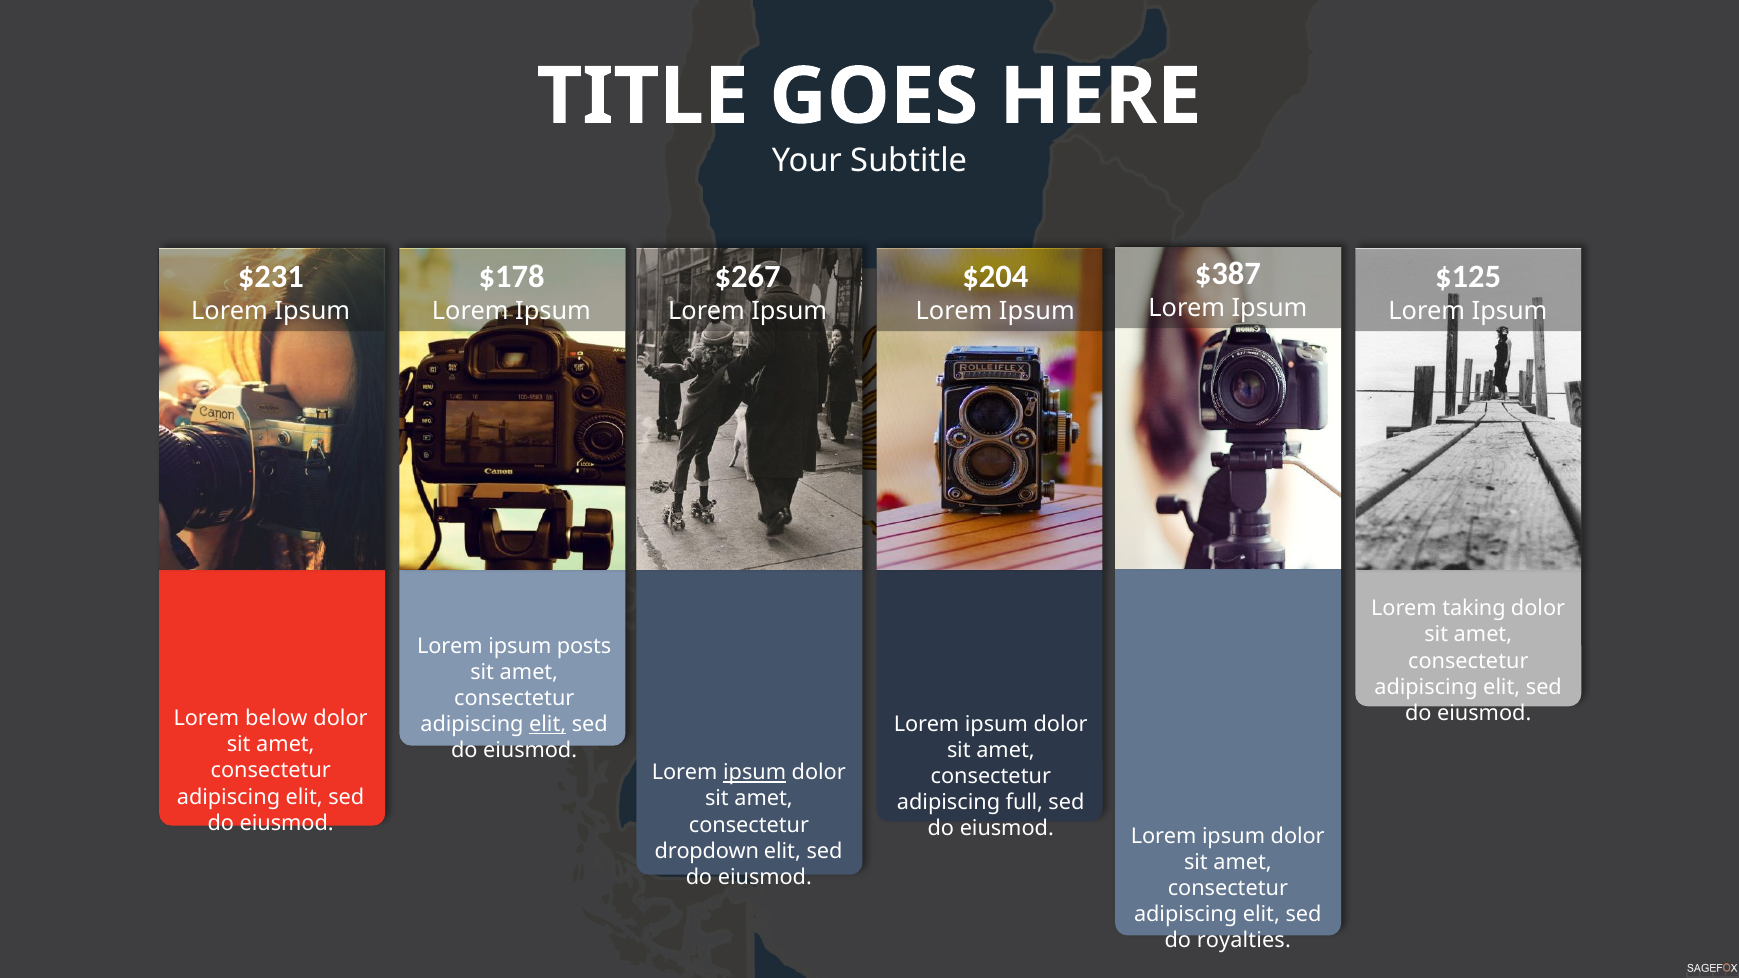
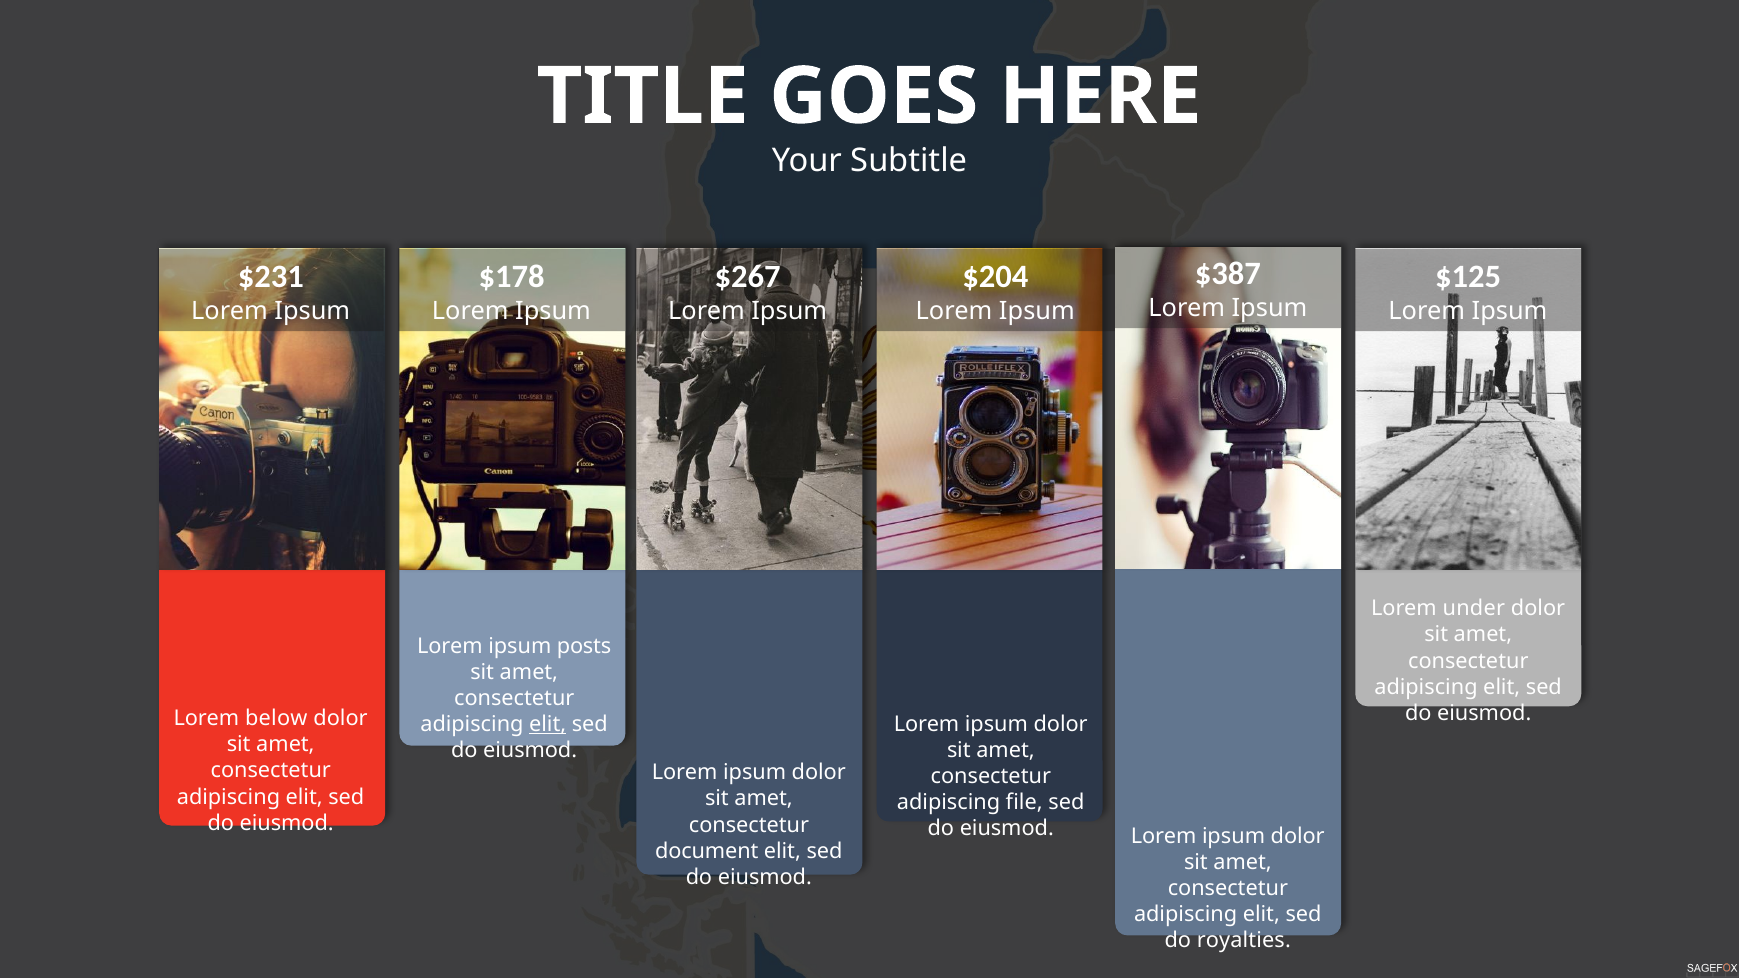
taking: taking -> under
ipsum at (755, 773) underline: present -> none
full: full -> file
dropdown: dropdown -> document
